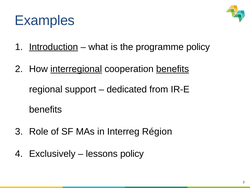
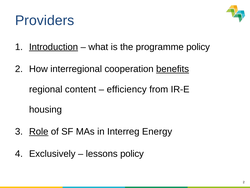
Examples: Examples -> Providers
interregional underline: present -> none
support: support -> content
dedicated: dedicated -> efficiency
benefits at (45, 109): benefits -> housing
Role underline: none -> present
Région: Région -> Energy
